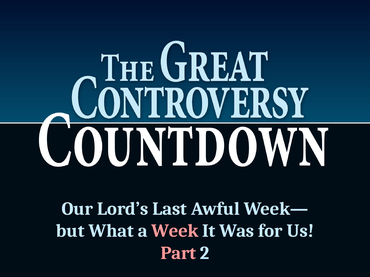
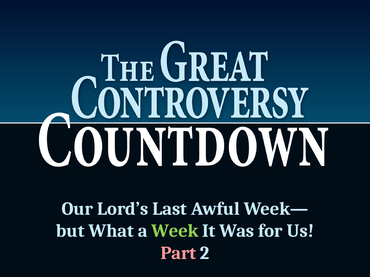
Week colour: pink -> light green
